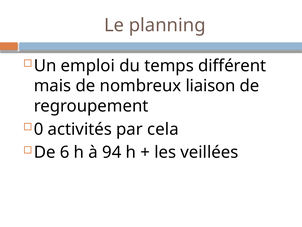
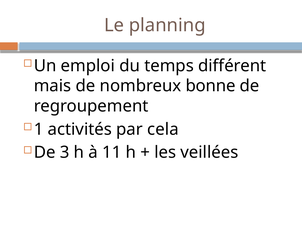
liaison: liaison -> bonne
0: 0 -> 1
6: 6 -> 3
94: 94 -> 11
